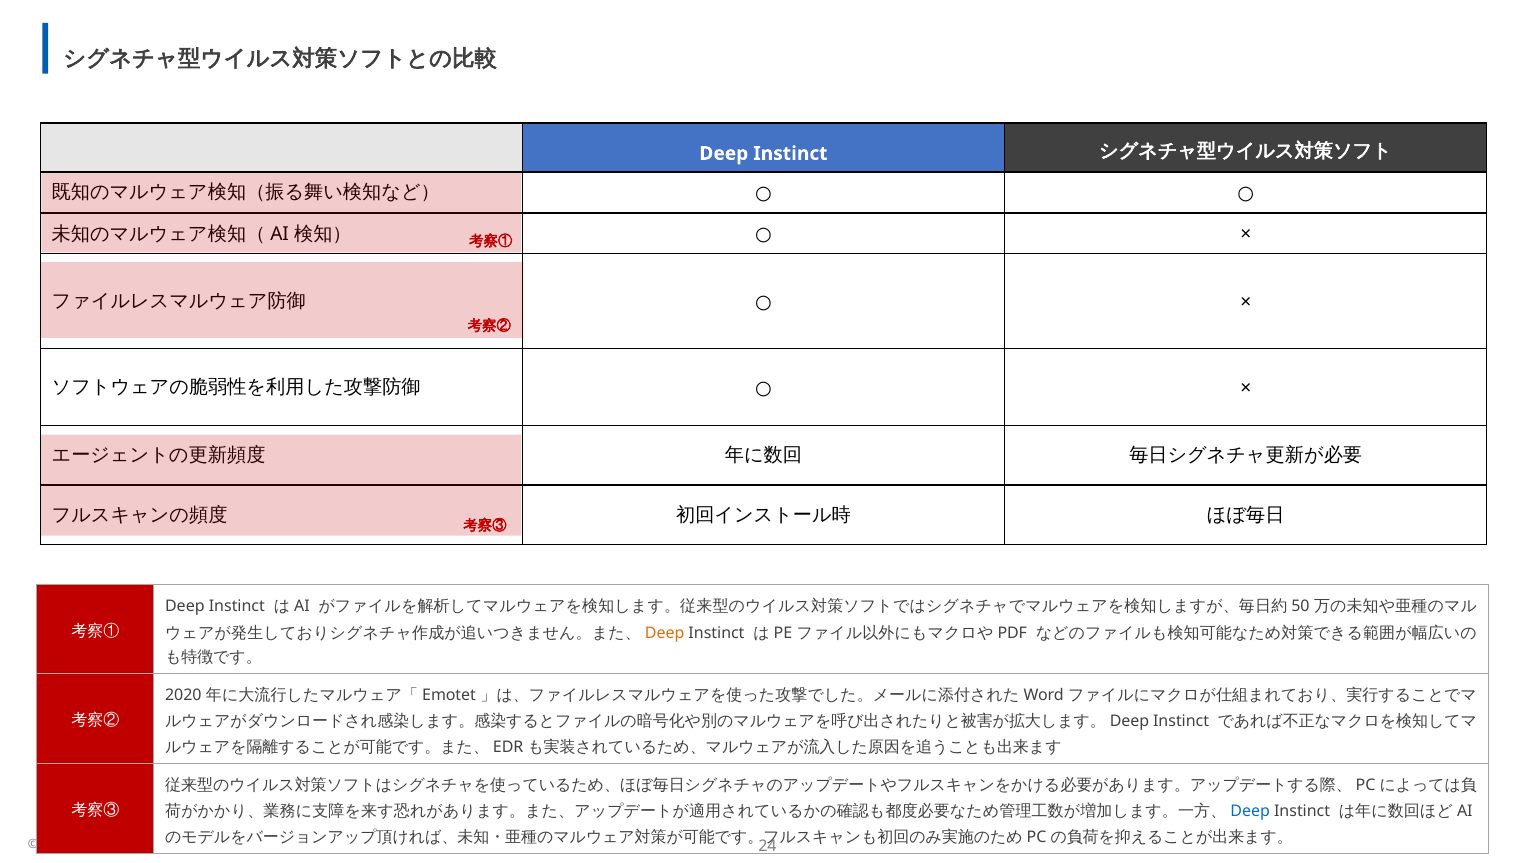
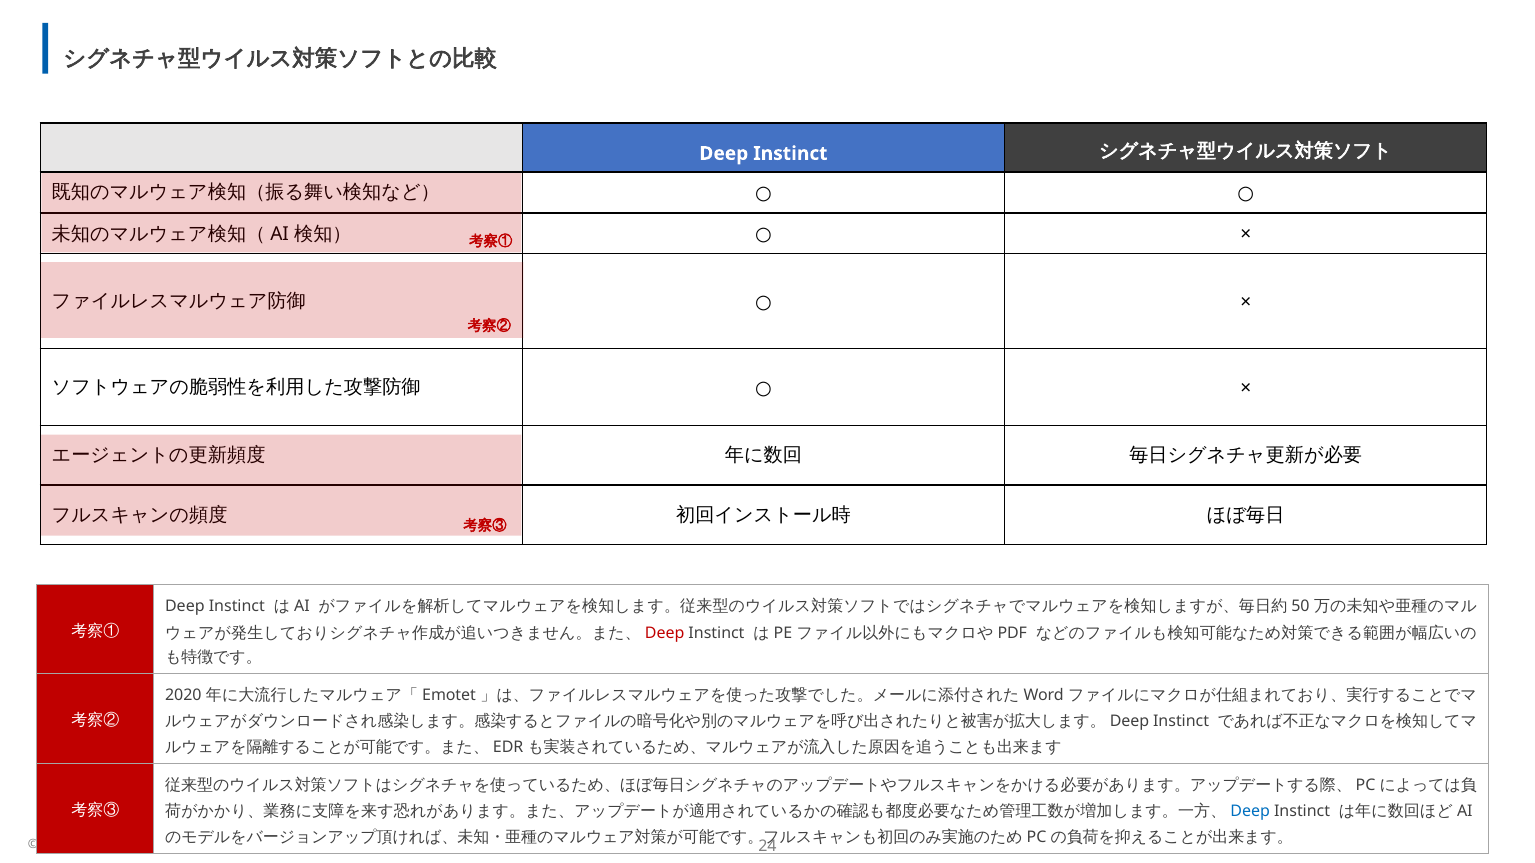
Deep at (665, 633) colour: orange -> red
